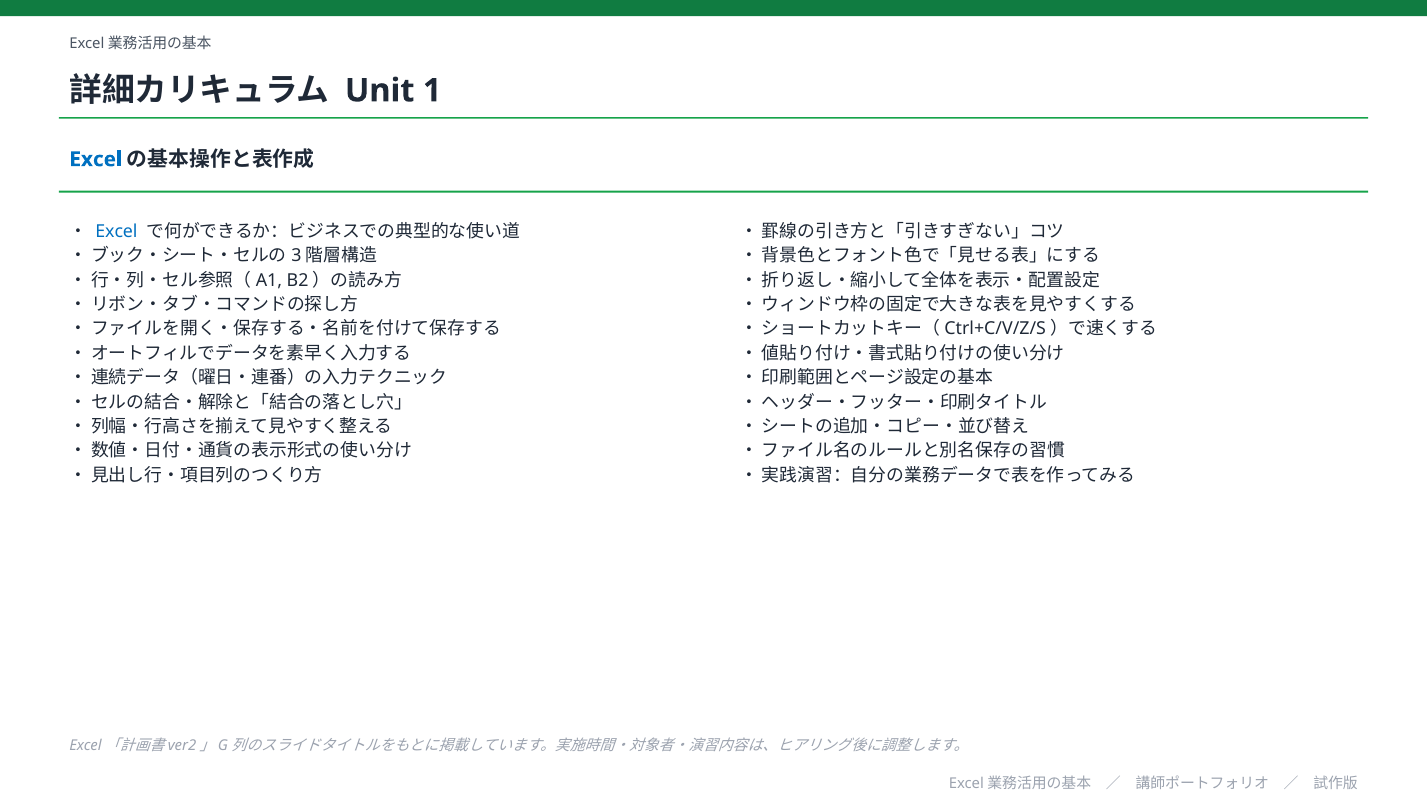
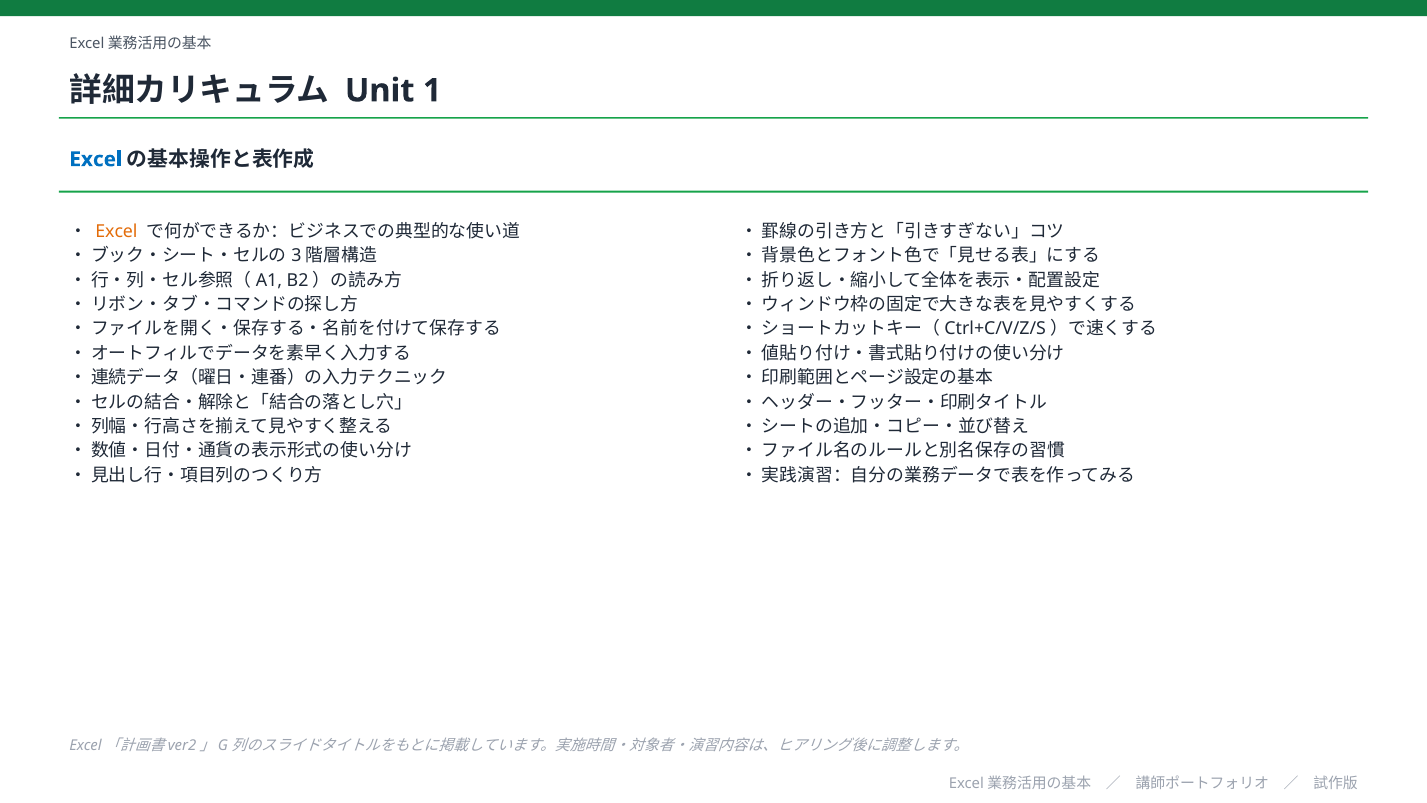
Excel at (116, 231) colour: blue -> orange
